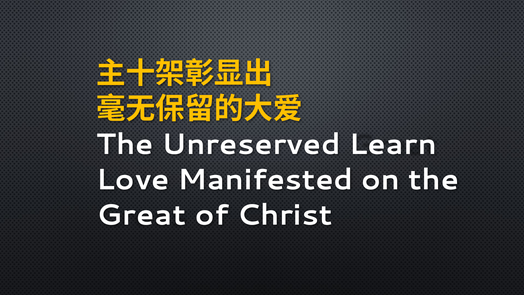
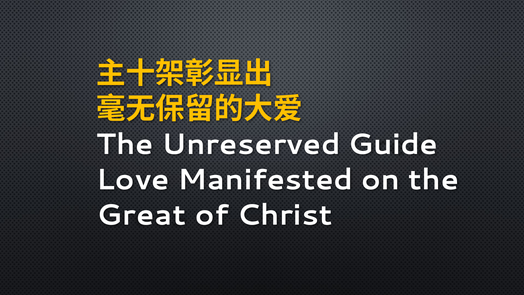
Learn: Learn -> Guide
